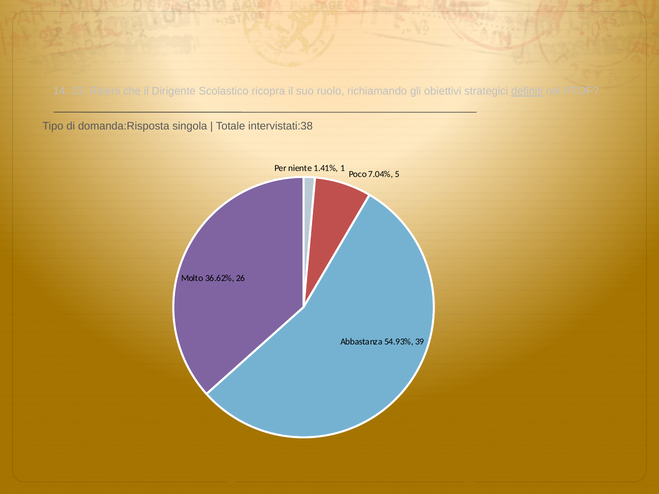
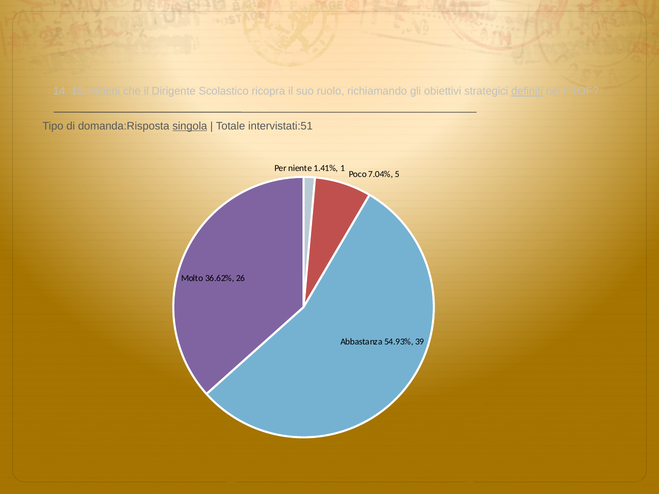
23: 23 -> 15
singola underline: none -> present
intervistati:38: intervistati:38 -> intervistati:51
